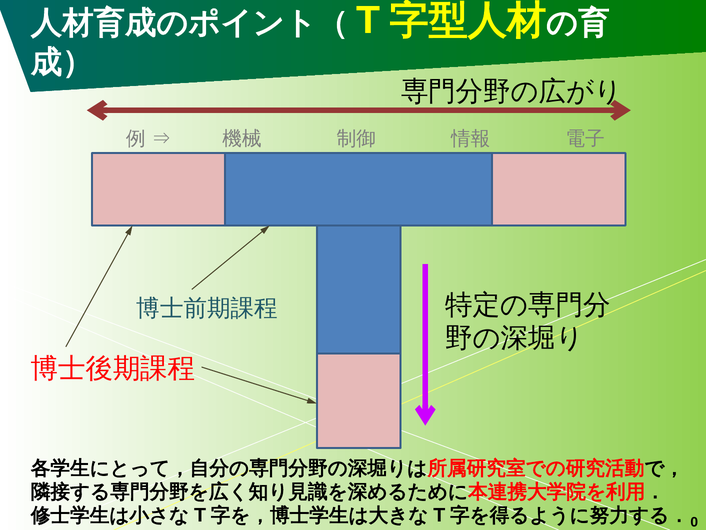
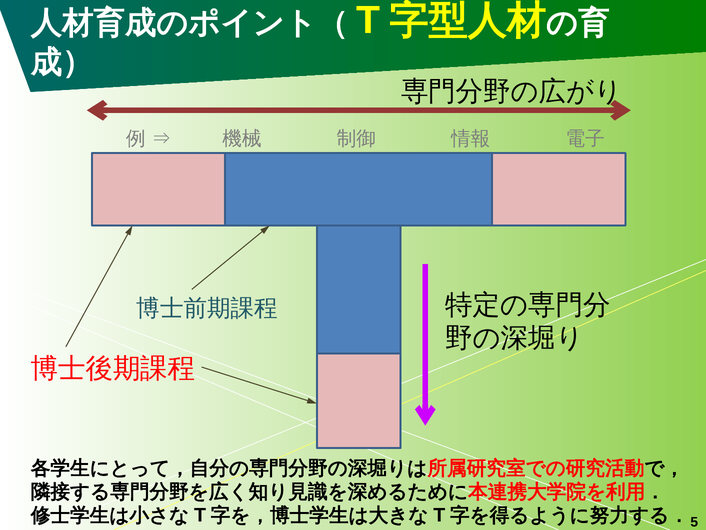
0: 0 -> 5
